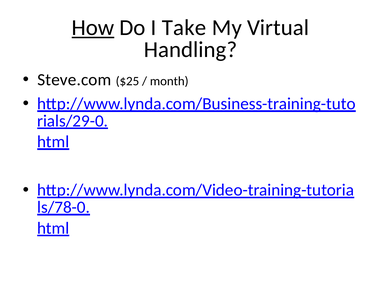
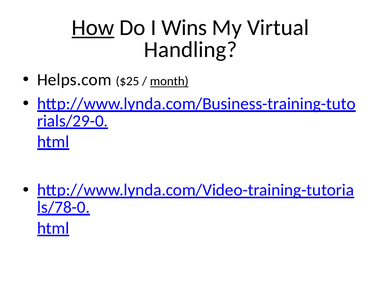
Take: Take -> Wins
Steve.com: Steve.com -> Helps.com
month underline: none -> present
